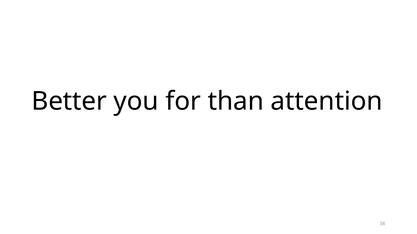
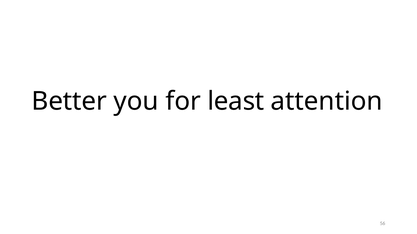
than: than -> least
